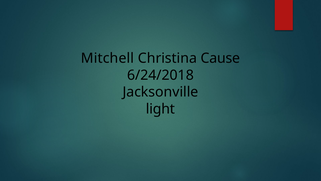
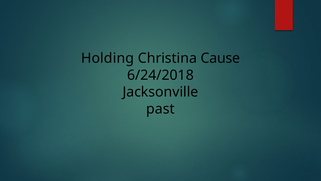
Mitchell: Mitchell -> Holding
light: light -> past
